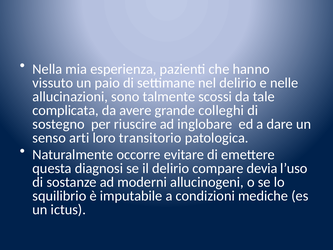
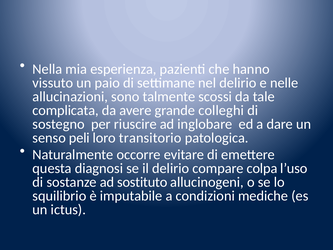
arti: arti -> peli
devia: devia -> colpa
moderni: moderni -> sostituto
